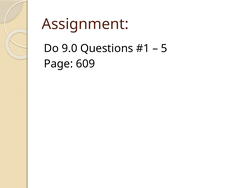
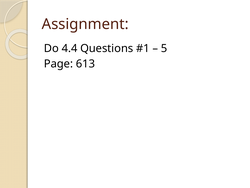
9.0: 9.0 -> 4.4
609: 609 -> 613
